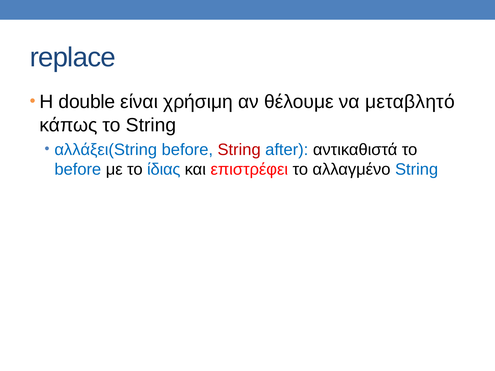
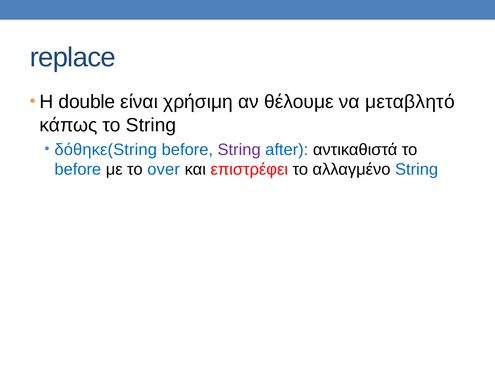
αλλάξει(String: αλλάξει(String -> δόθηκε(String
String at (239, 150) colour: red -> purple
ίδιας: ίδιας -> over
